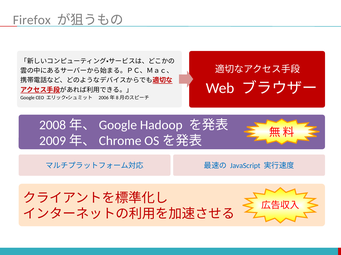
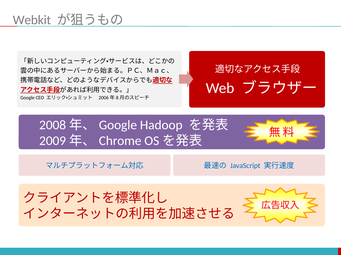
Firefox: Firefox -> Webkit
